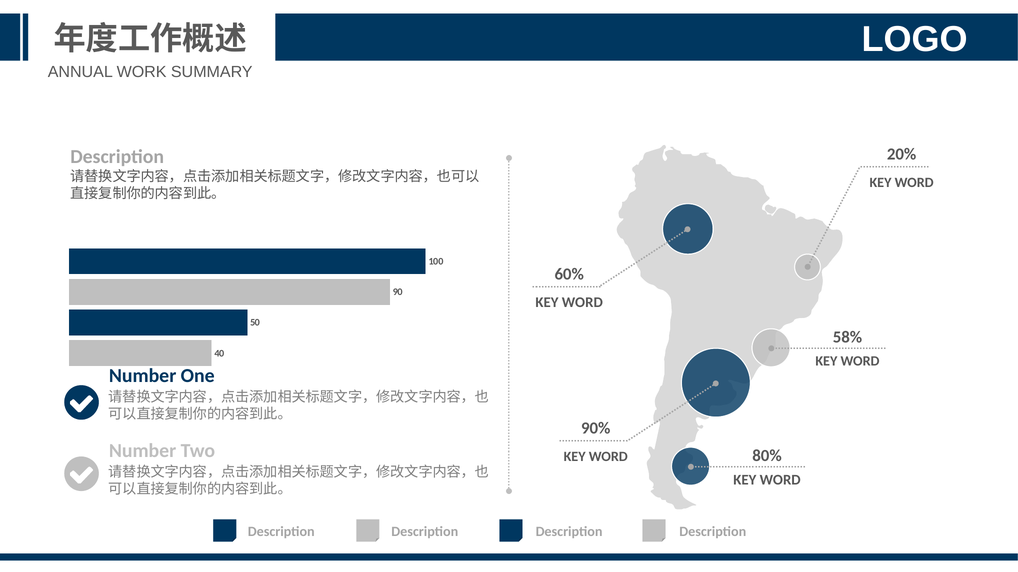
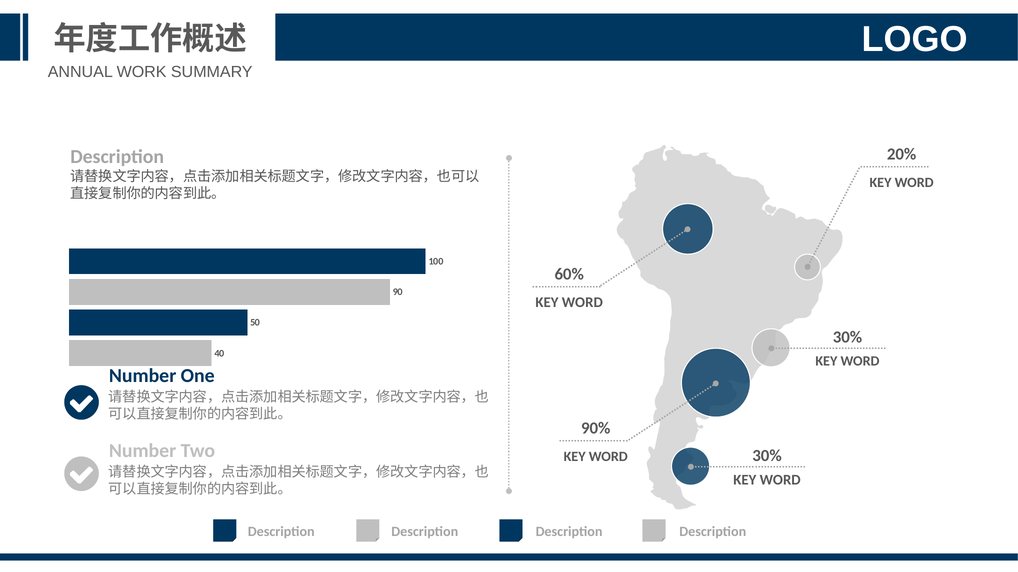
58% at (848, 338): 58% -> 30%
80% at (767, 456): 80% -> 30%
